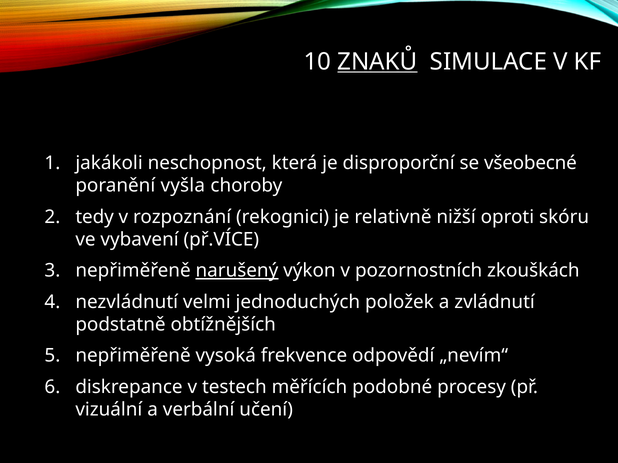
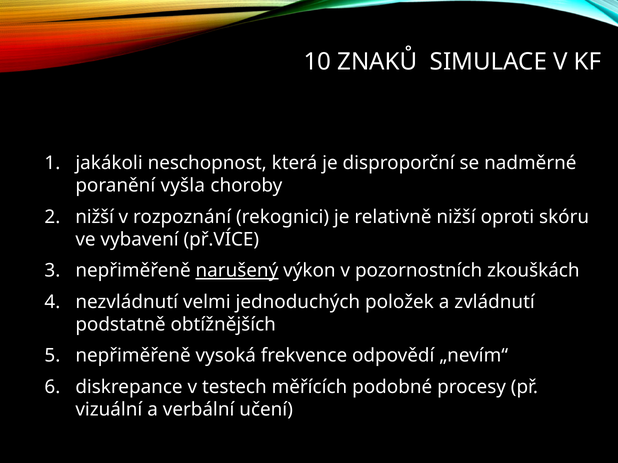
ZNAKŮ underline: present -> none
všeobecné: všeobecné -> nadměrné
tedy at (95, 217): tedy -> nižší
